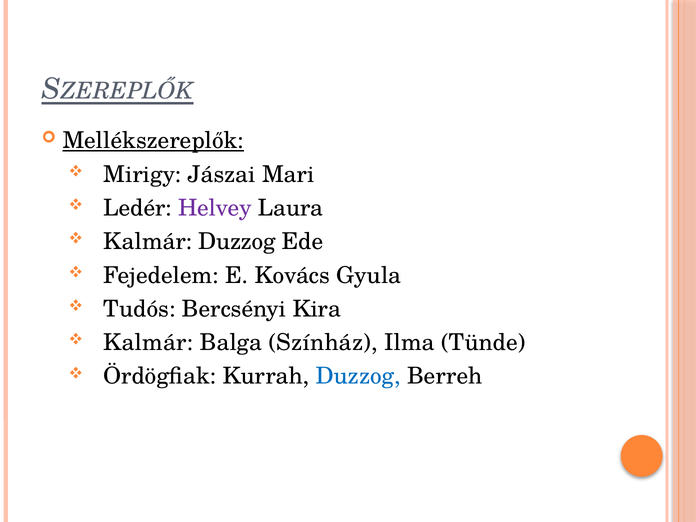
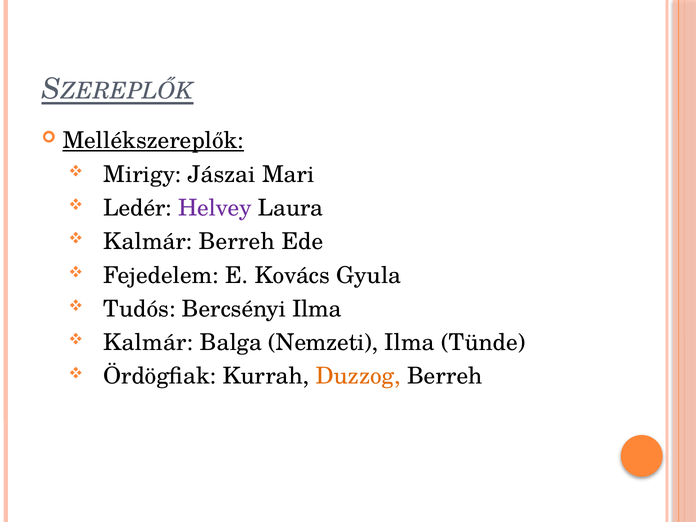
Kalmár Duzzog: Duzzog -> Berreh
Bercsényi Kira: Kira -> Ilma
Színház: Színház -> Nemzeti
Duzzog at (358, 376) colour: blue -> orange
